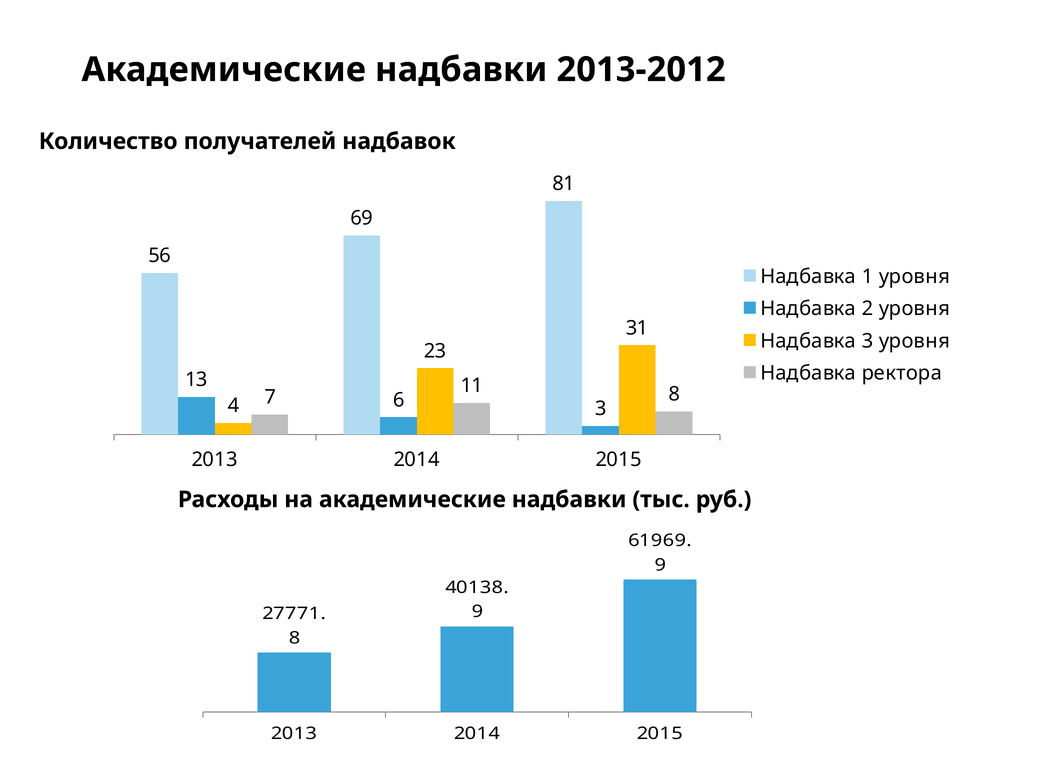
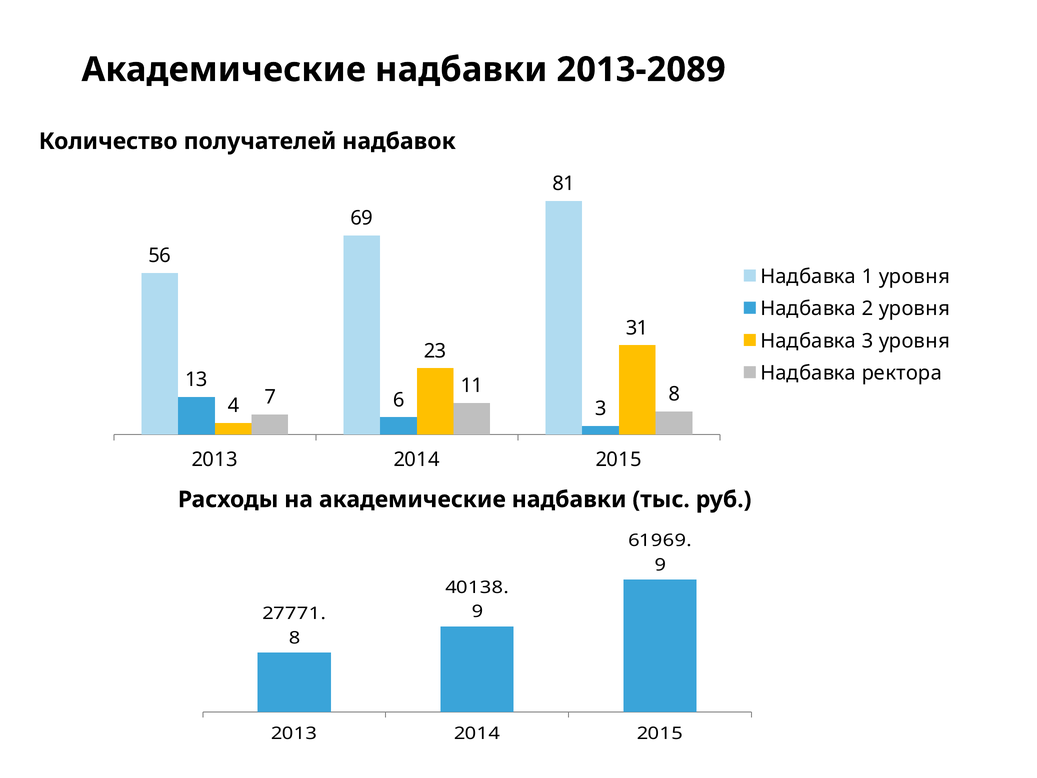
2013-2012: 2013-2012 -> 2013-2089
